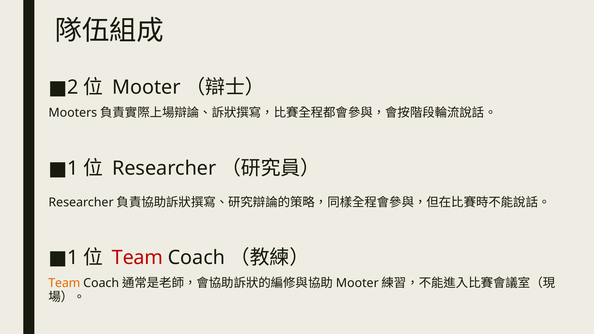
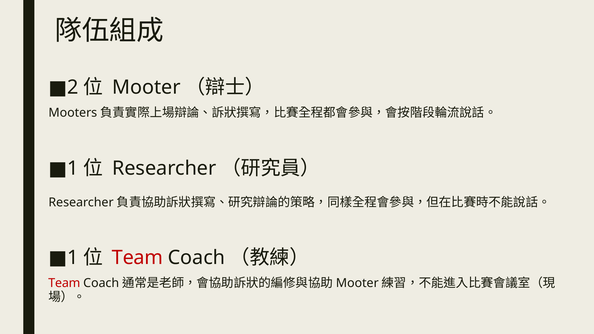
Team at (64, 283) colour: orange -> red
